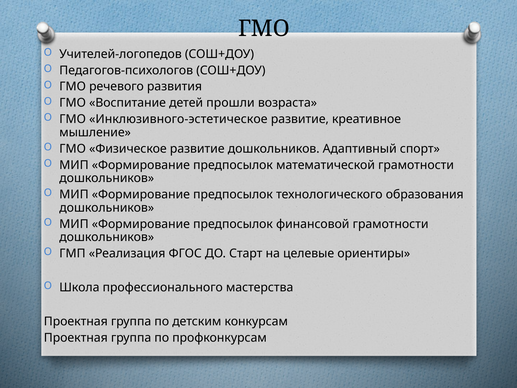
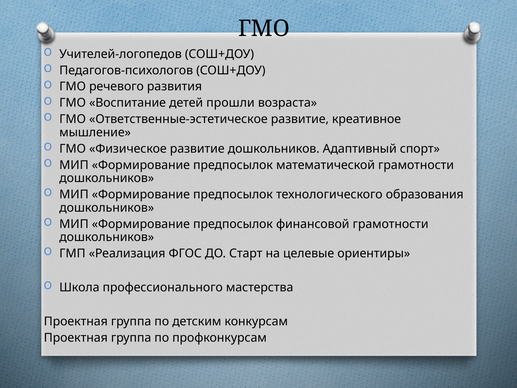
Инклюзивного-эстетическое: Инклюзивного-эстетическое -> Ответственные-эстетическое
